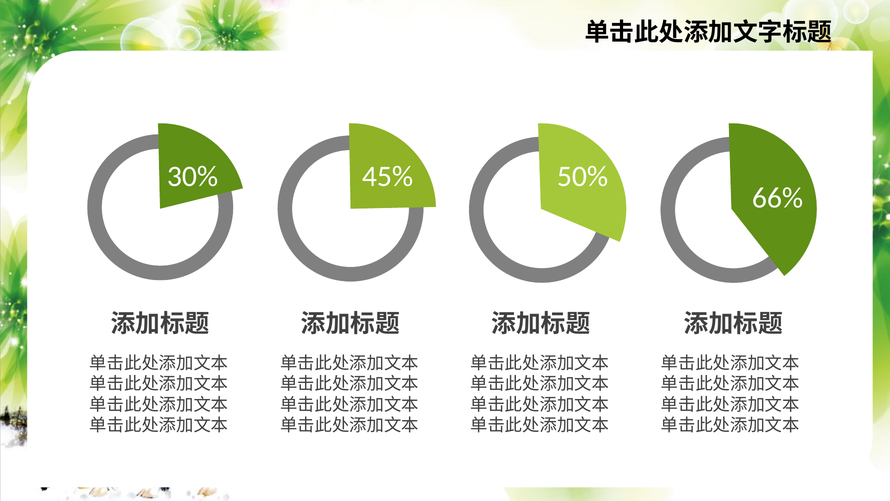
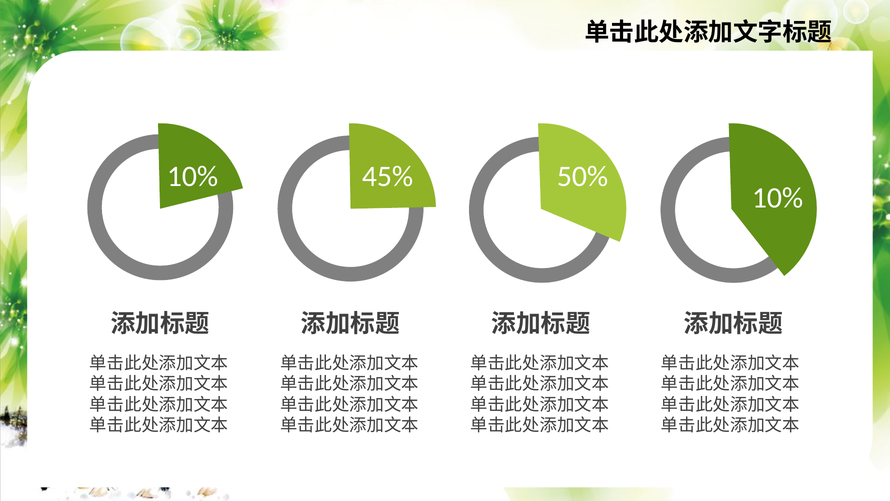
30% at (192, 176): 30% -> 10%
66% at (778, 198): 66% -> 10%
